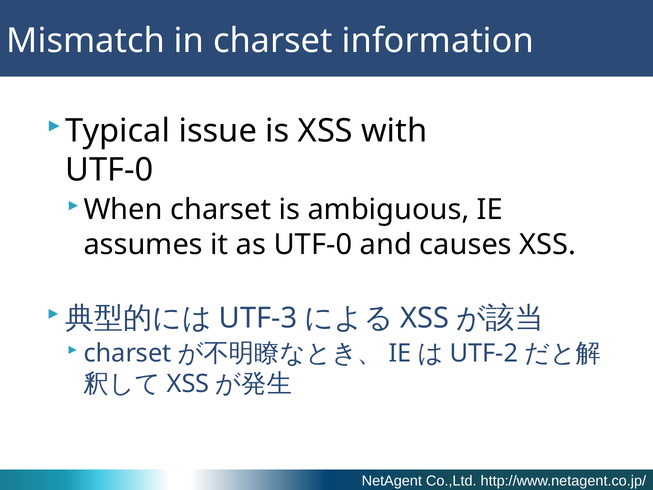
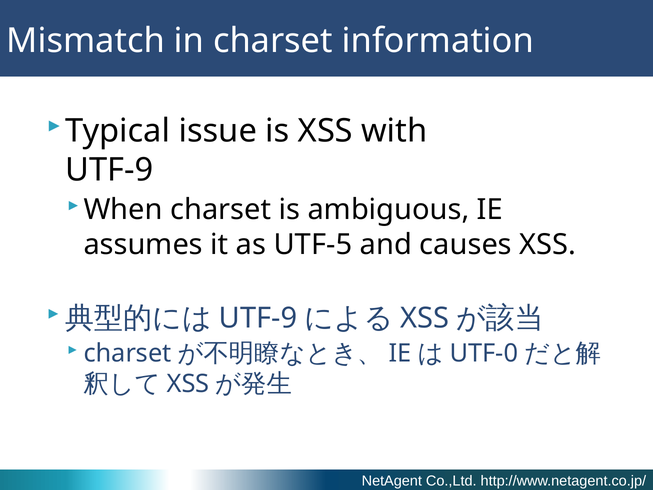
UTF-0 at (109, 170): UTF-0 -> UTF-9
as UTF-0: UTF-0 -> UTF-5
UTF-3 at (258, 318): UTF-3 -> UTF-9
UTF-2: UTF-2 -> UTF-0
